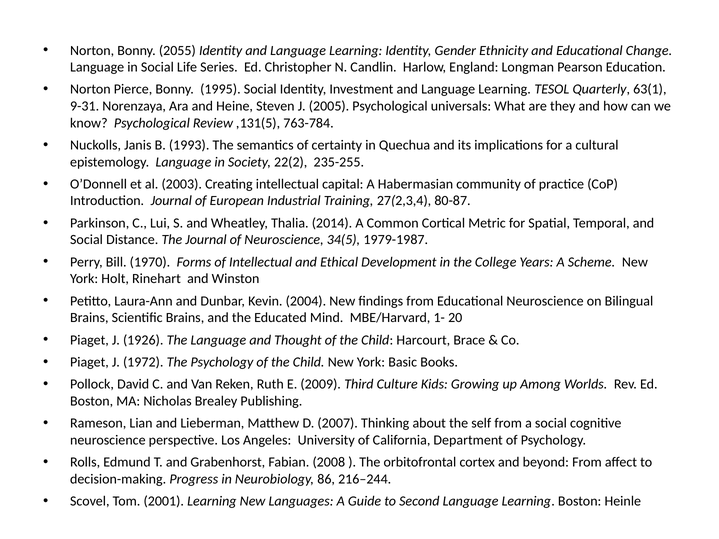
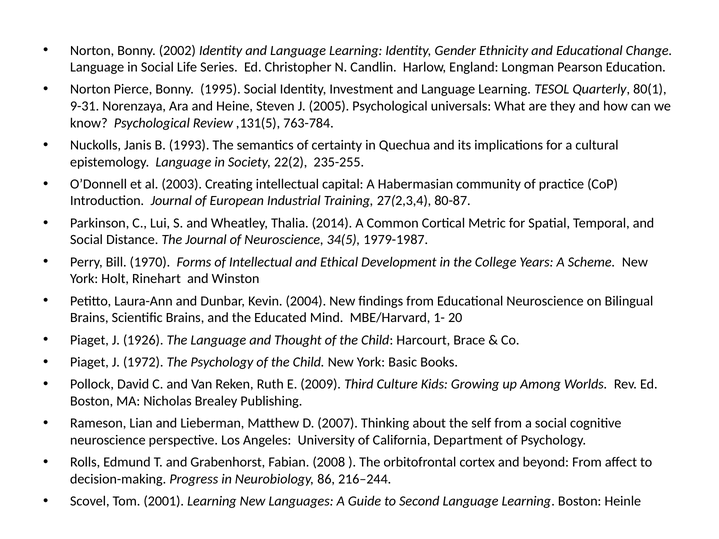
2055: 2055 -> 2002
63(1: 63(1 -> 80(1
